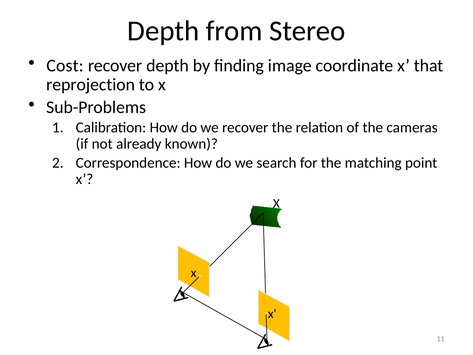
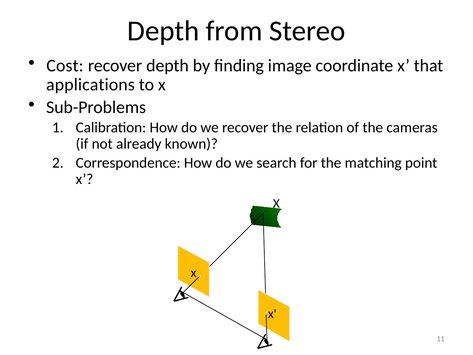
reprojection: reprojection -> applications
